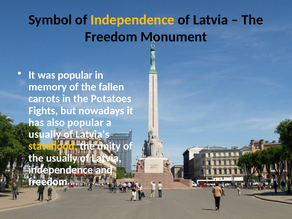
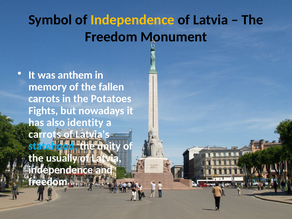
was popular: popular -> anthem
also popular: popular -> identity
usually at (45, 134): usually -> carrots
statehood colour: yellow -> light blue
